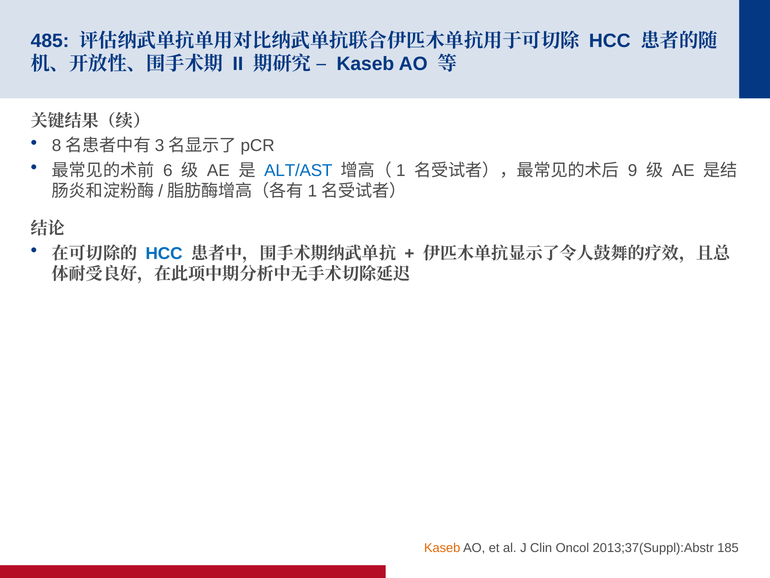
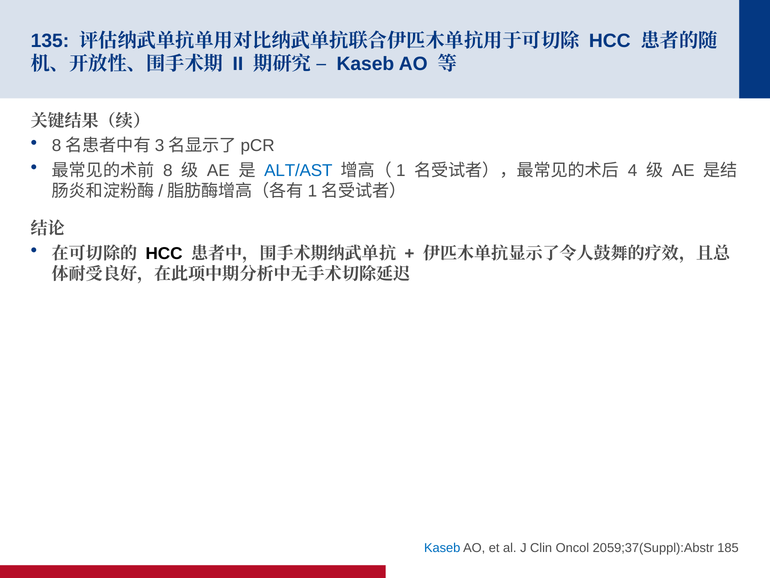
485: 485 -> 135
6: 6 -> 8
9: 9 -> 4
HCC at (164, 253) colour: blue -> black
Kaseb at (442, 548) colour: orange -> blue
2013;37(Suppl):Abstr: 2013;37(Suppl):Abstr -> 2059;37(Suppl):Abstr
